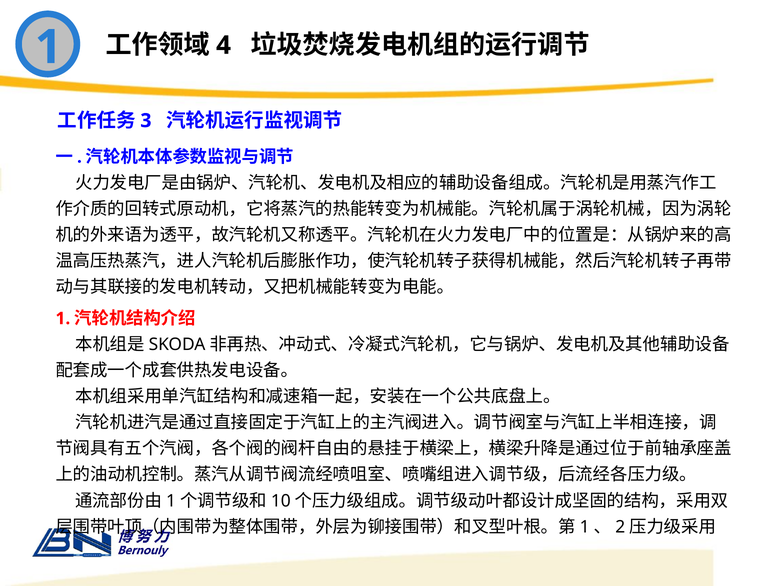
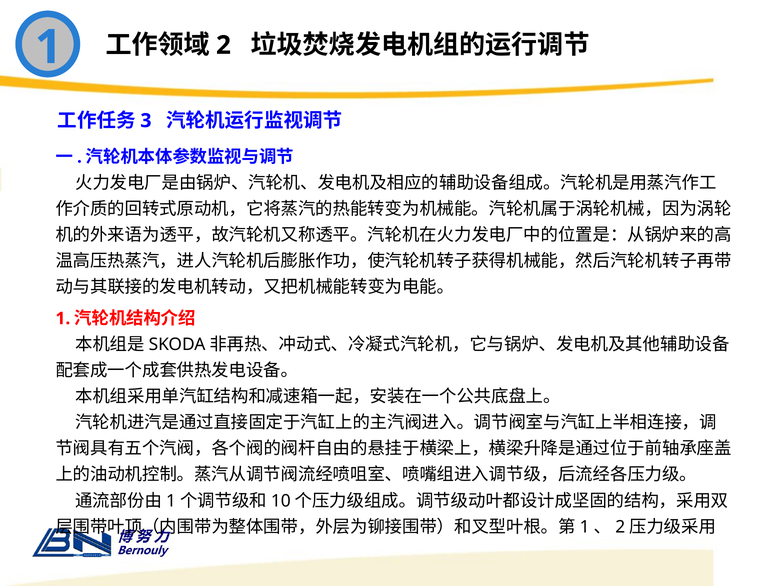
4: 4 -> 2
